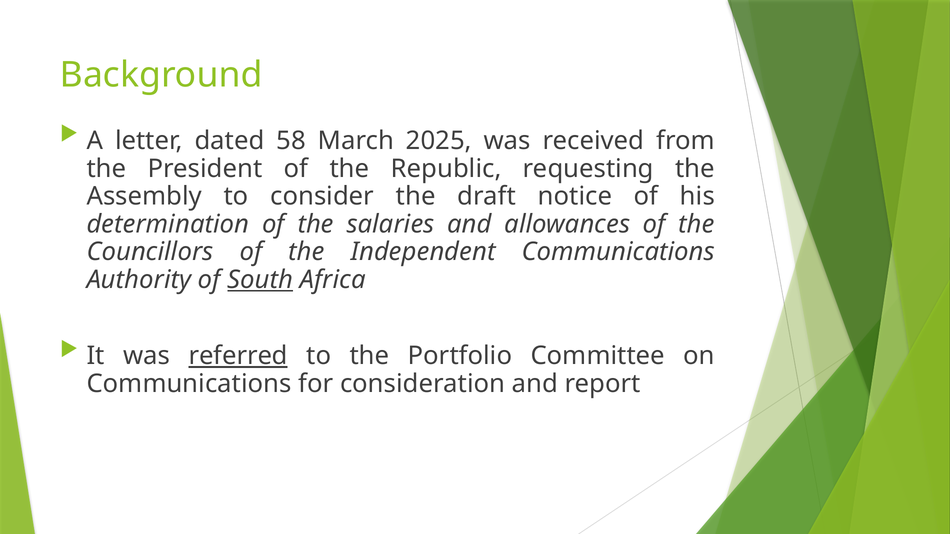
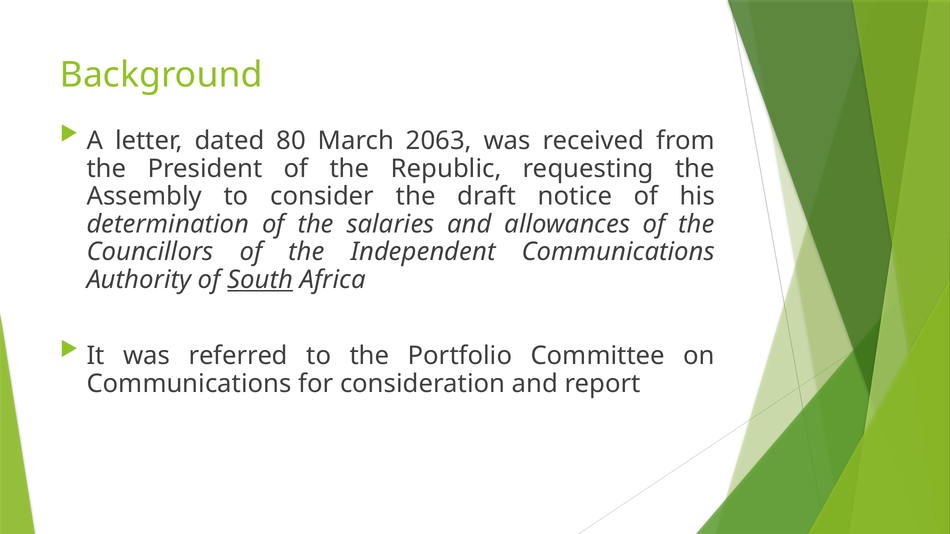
58: 58 -> 80
2025: 2025 -> 2063
referred underline: present -> none
